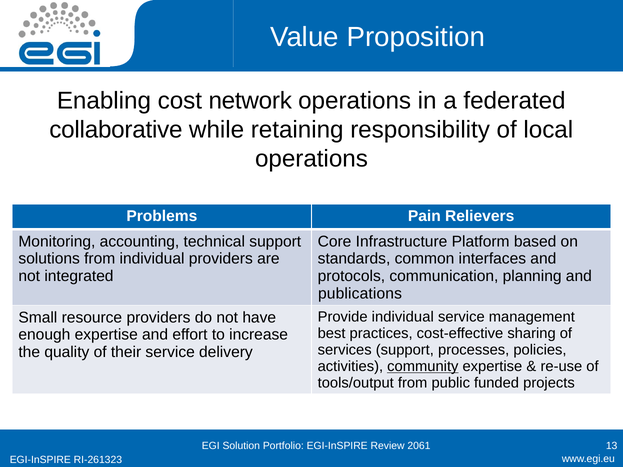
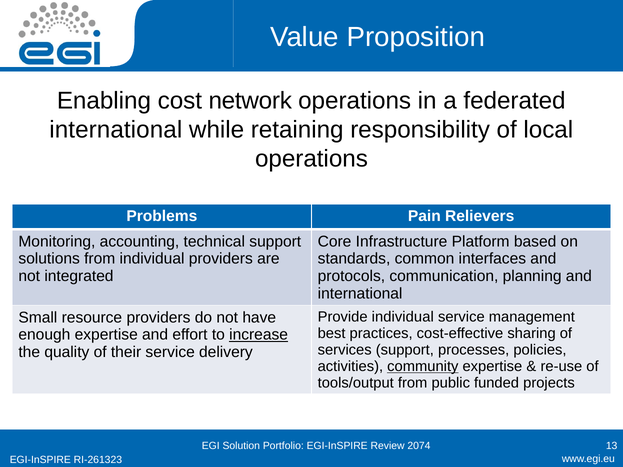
collaborative at (116, 130): collaborative -> international
publications at (360, 294): publications -> international
increase underline: none -> present
2061: 2061 -> 2074
